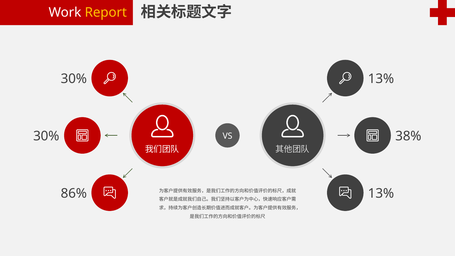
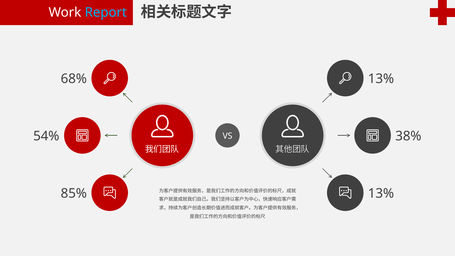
Report colour: yellow -> light blue
30% at (74, 79): 30% -> 68%
30% at (46, 136): 30% -> 54%
86%: 86% -> 85%
